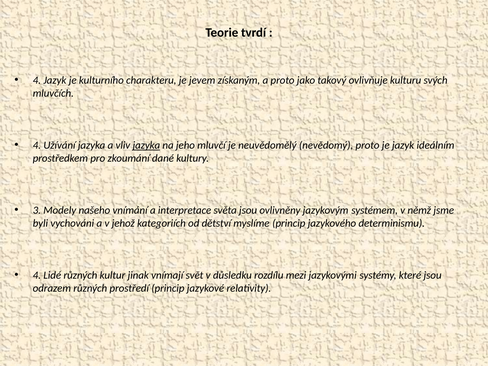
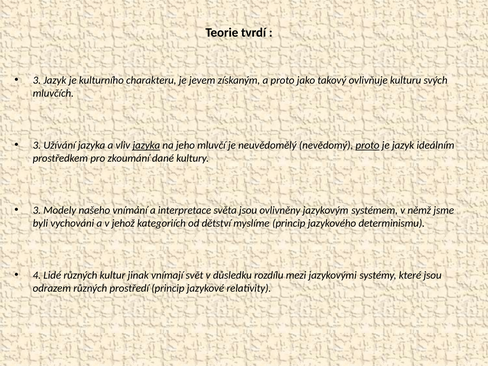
4 at (37, 80): 4 -> 3
4 at (37, 145): 4 -> 3
proto at (368, 145) underline: none -> present
